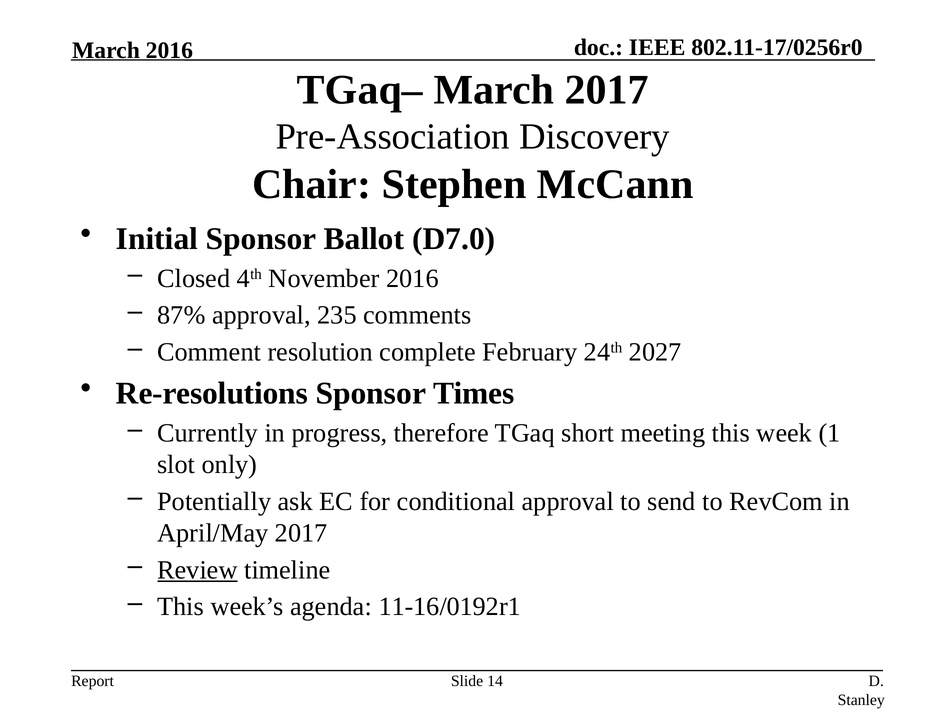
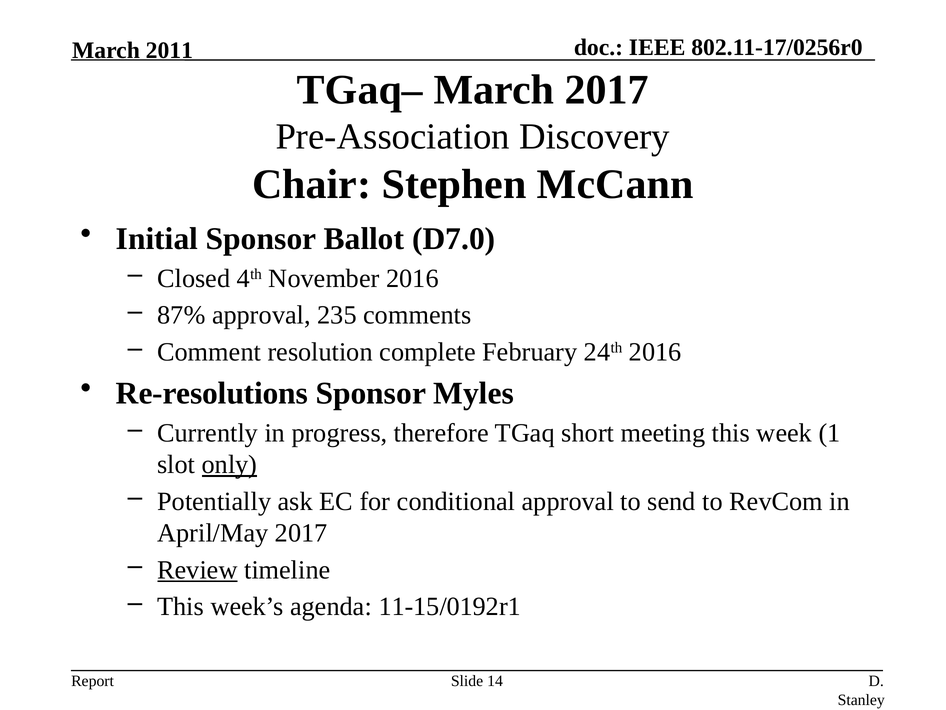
March 2016: 2016 -> 2011
24th 2027: 2027 -> 2016
Times: Times -> Myles
only underline: none -> present
11-16/0192r1: 11-16/0192r1 -> 11-15/0192r1
